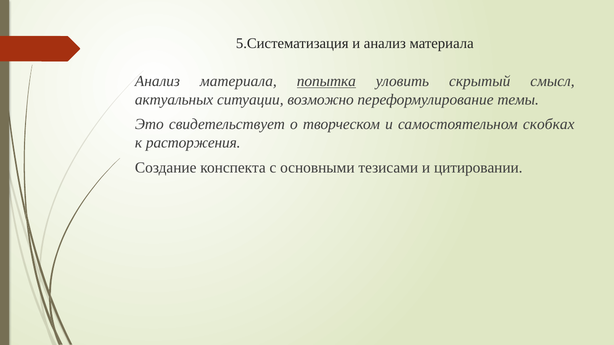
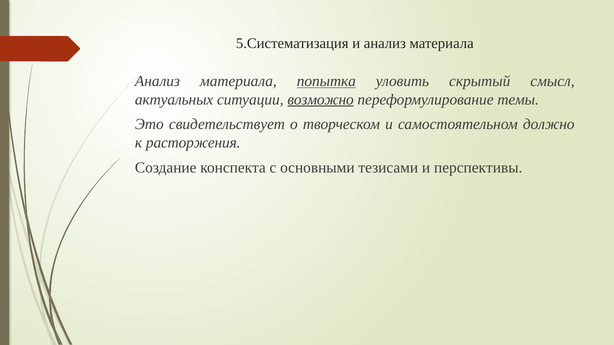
возможно underline: none -> present
скобках: скобках -> должно
цитировании: цитировании -> перспективы
